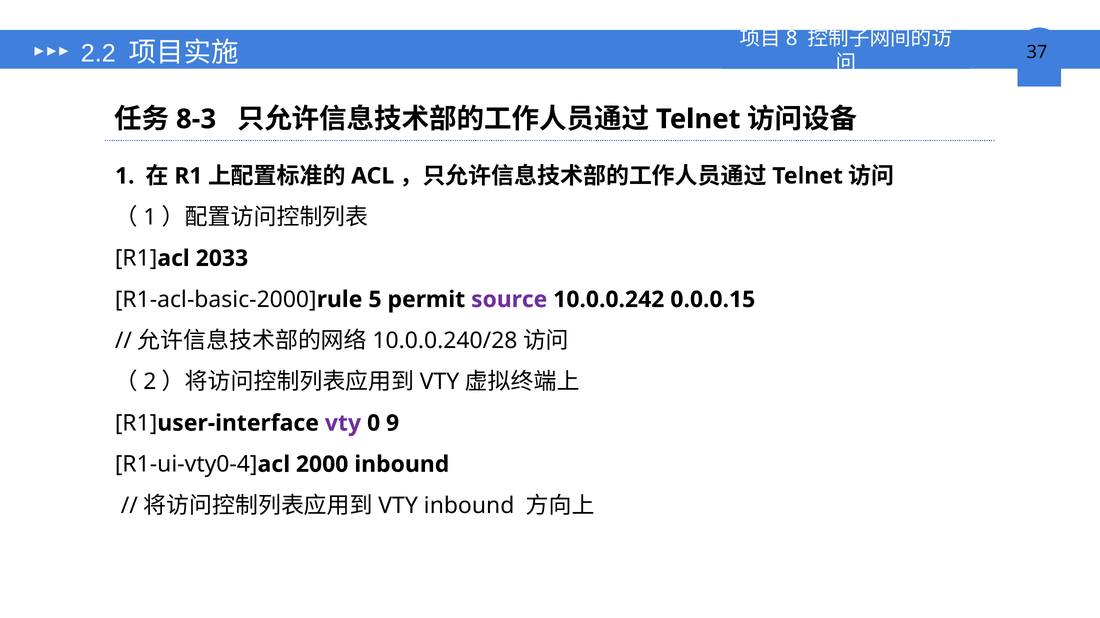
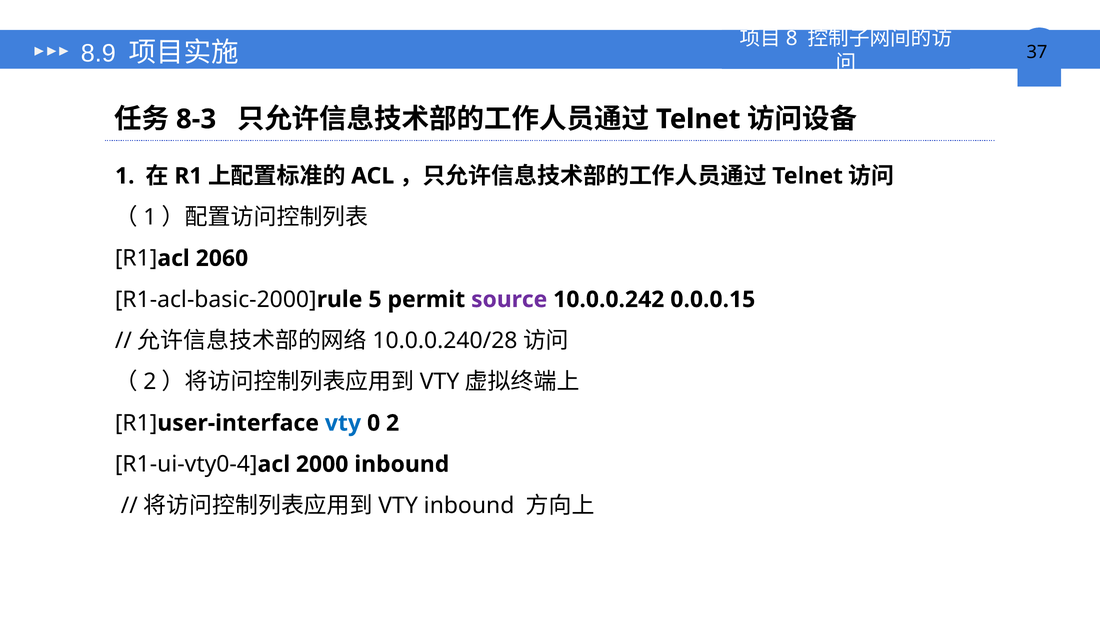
2.2: 2.2 -> 8.9
2033: 2033 -> 2060
vty at (343, 423) colour: purple -> blue
0 9: 9 -> 2
